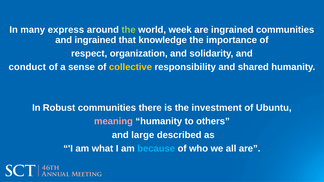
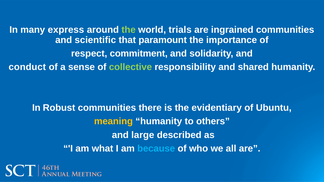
week: week -> trials
and ingrained: ingrained -> scientific
knowledge: knowledge -> paramount
organization: organization -> commitment
collective colour: yellow -> light green
investment: investment -> evidentiary
meaning colour: pink -> yellow
